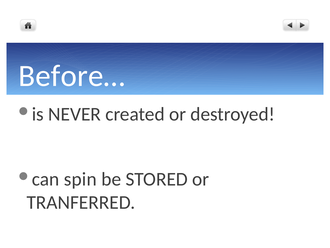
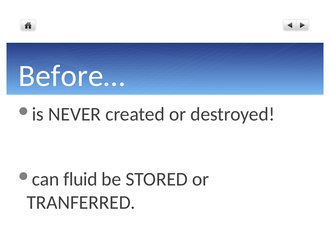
spin: spin -> fluid
